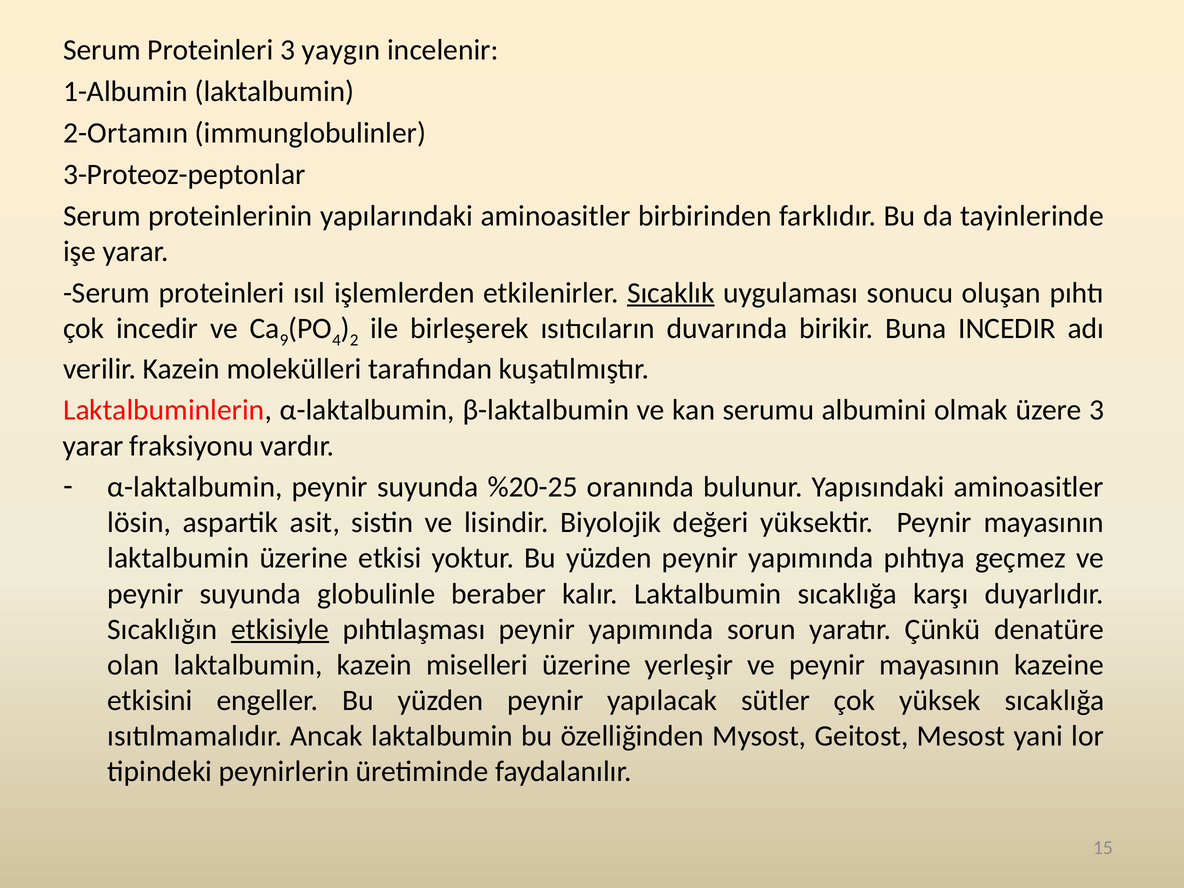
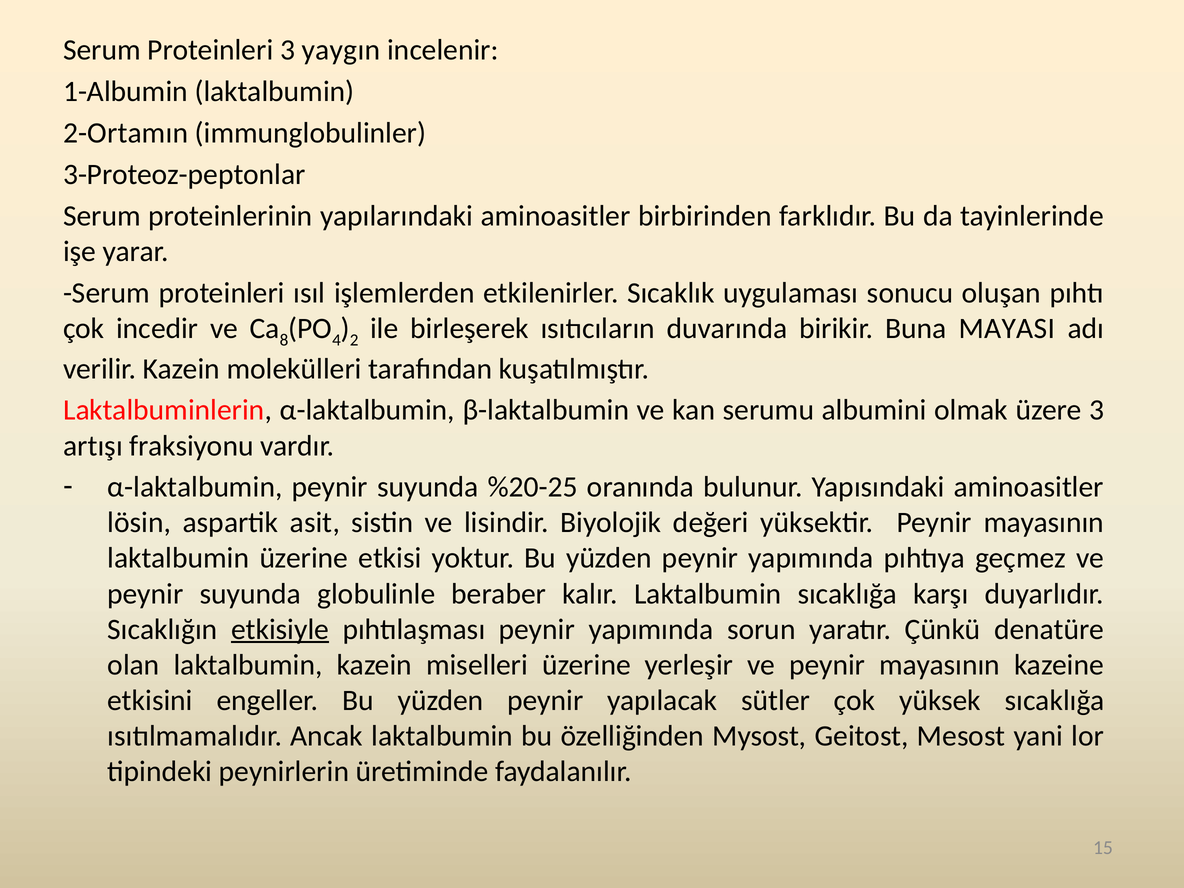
Sıcaklık underline: present -> none
9: 9 -> 8
Buna INCEDIR: INCEDIR -> MAYASI
yarar at (93, 446): yarar -> artışı
